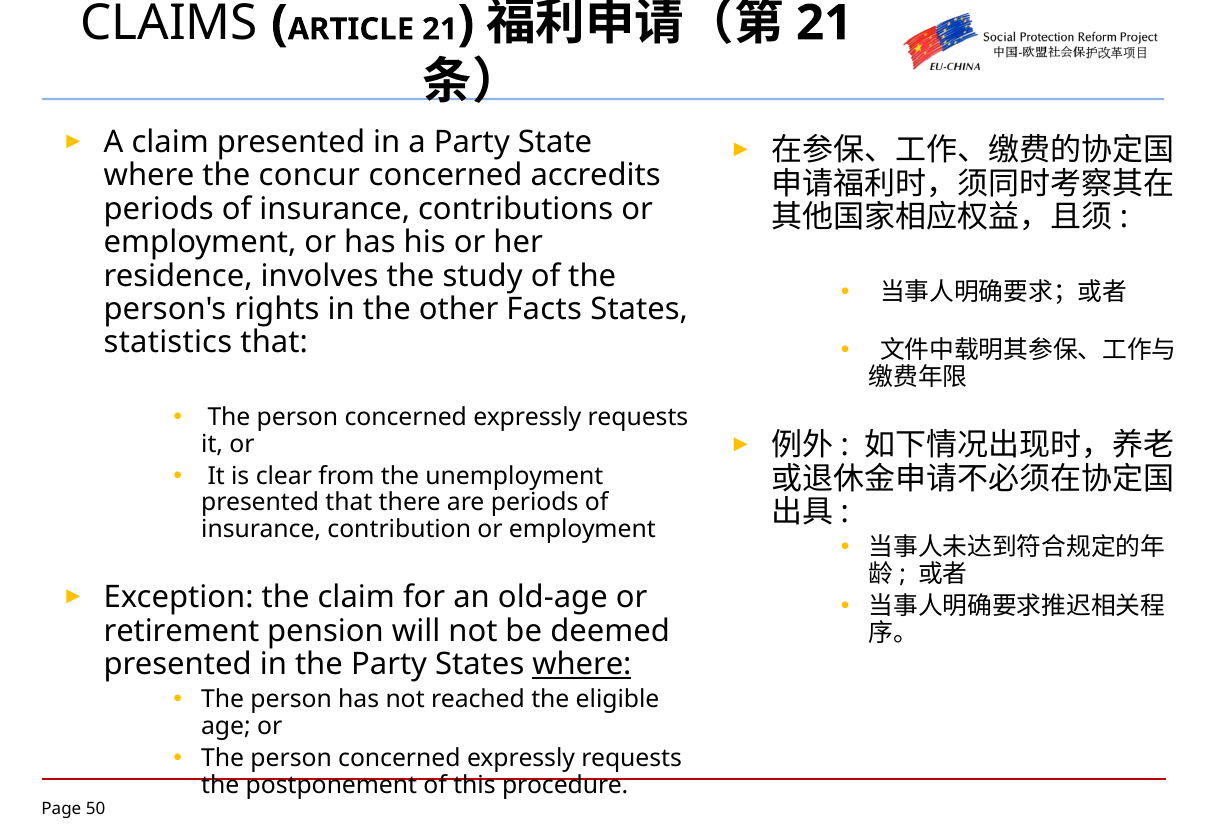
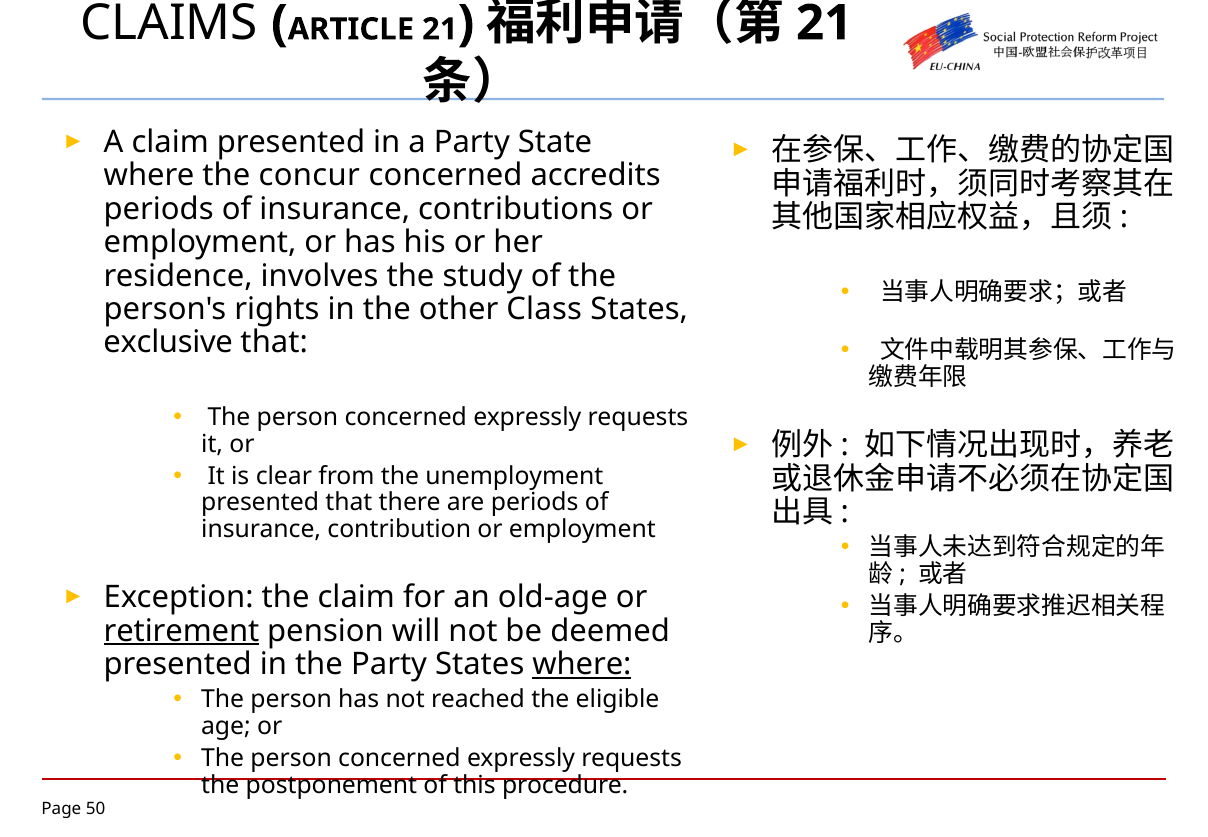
Facts: Facts -> Class
statistics: statistics -> exclusive
retirement underline: none -> present
